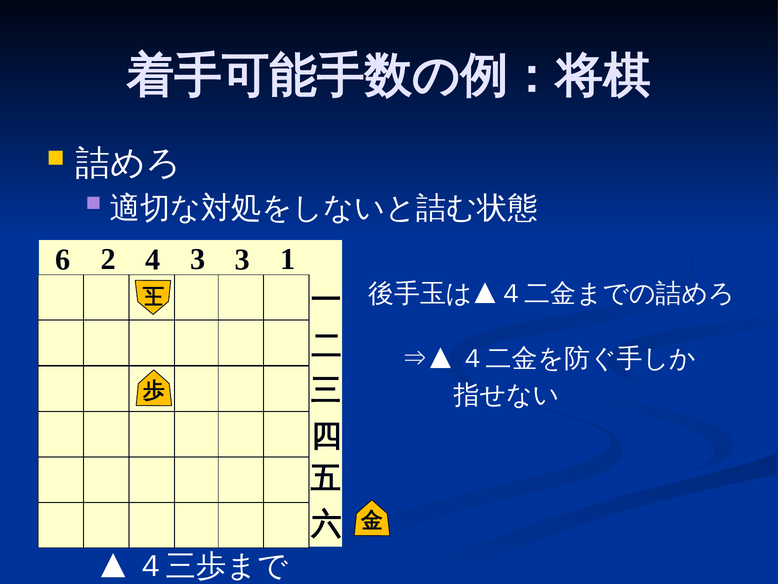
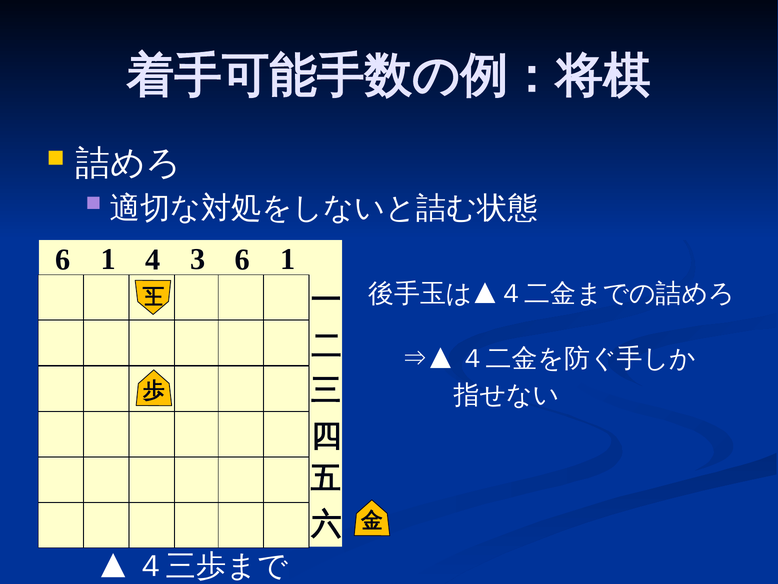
2 at (108, 259): 2 -> 1
3 3: 3 -> 6
